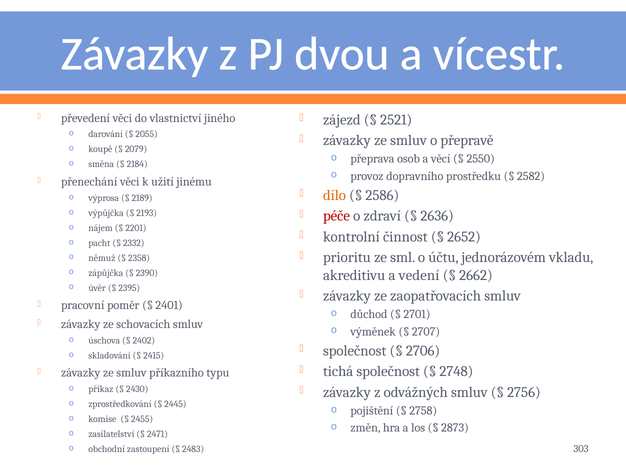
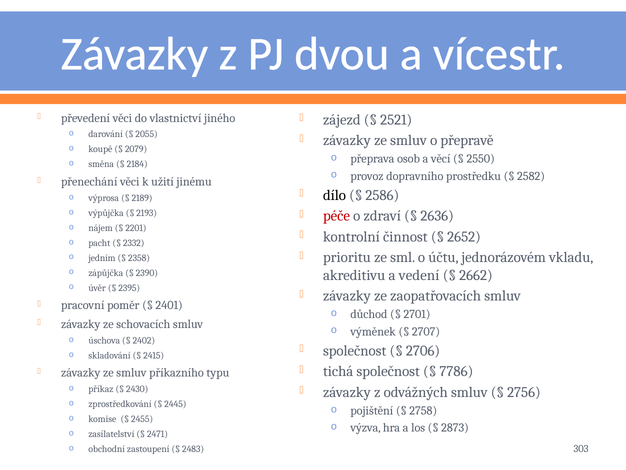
dílo colour: orange -> black
němuž: němuž -> jedním
2748: 2748 -> 7786
změn: změn -> výzva
